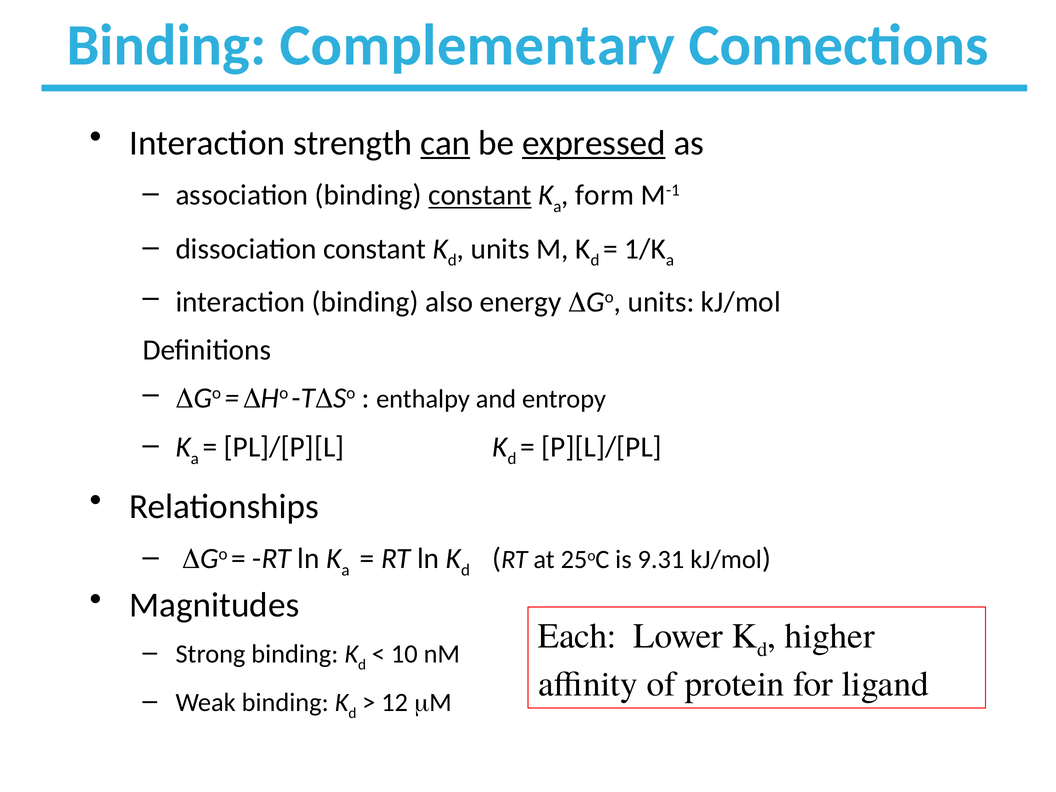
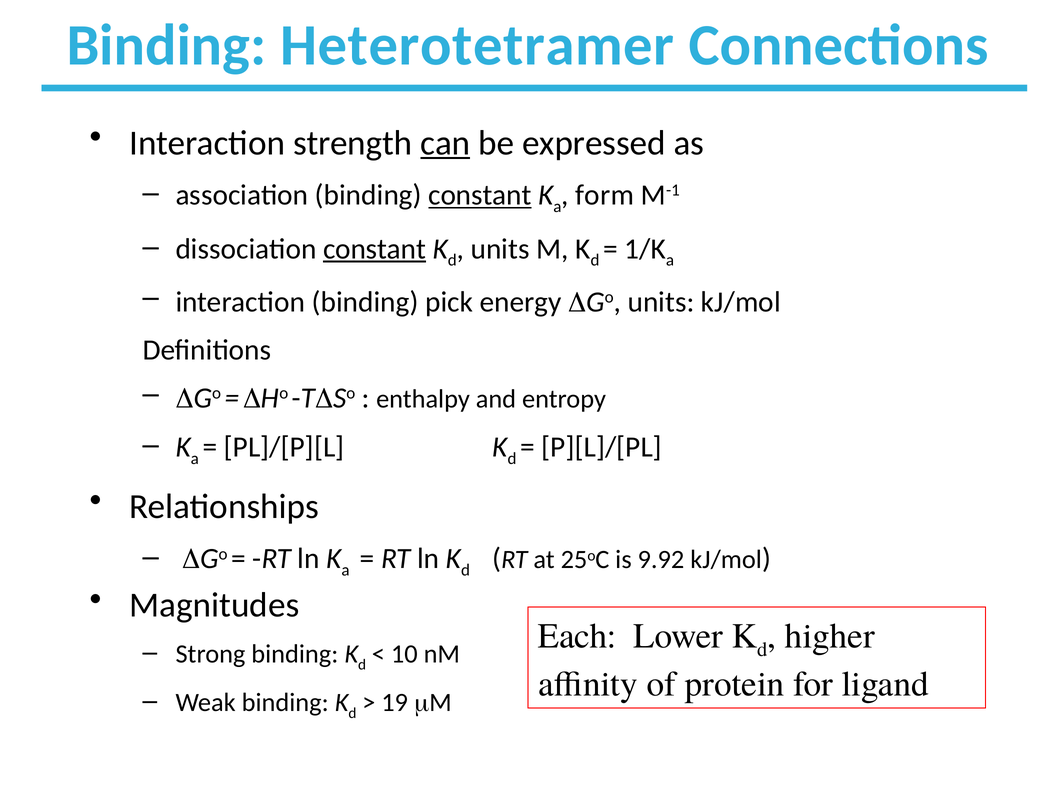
Complementary: Complementary -> Heterotetramer
expressed underline: present -> none
constant at (375, 249) underline: none -> present
also: also -> pick
9.31: 9.31 -> 9.92
12: 12 -> 19
